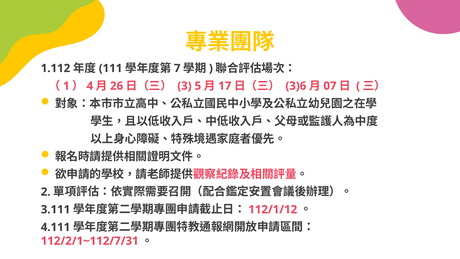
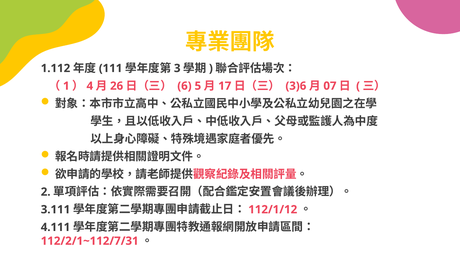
7: 7 -> 3
3: 3 -> 6
